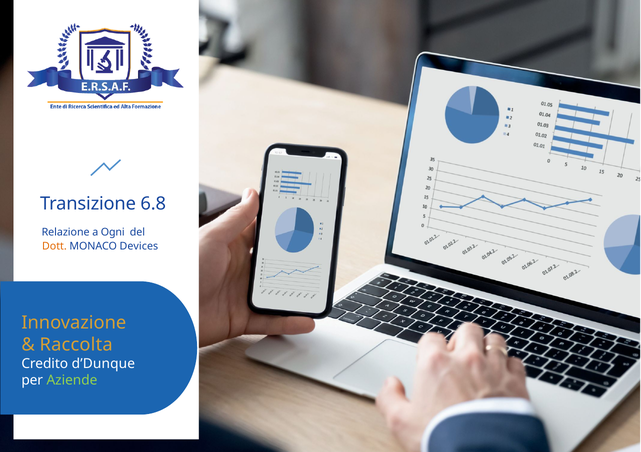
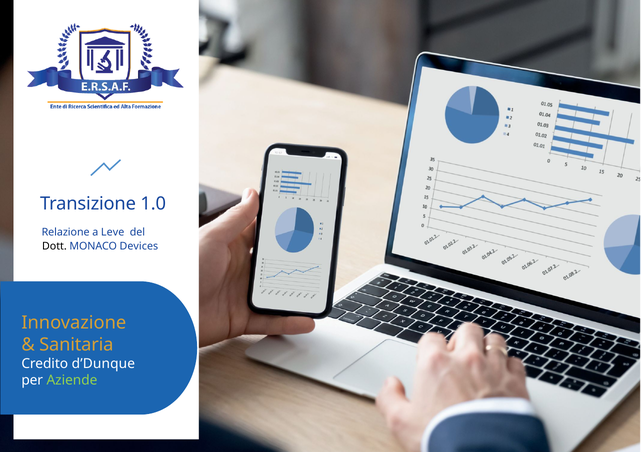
6.8: 6.8 -> 1.0
Ogni: Ogni -> Leve
Dott colour: orange -> black
Raccolta: Raccolta -> Sanitaria
